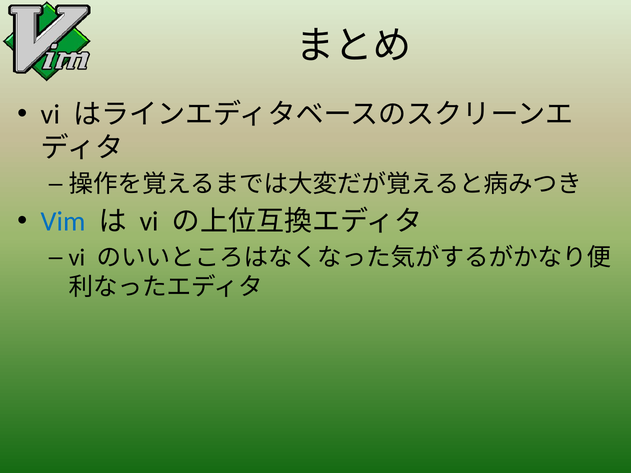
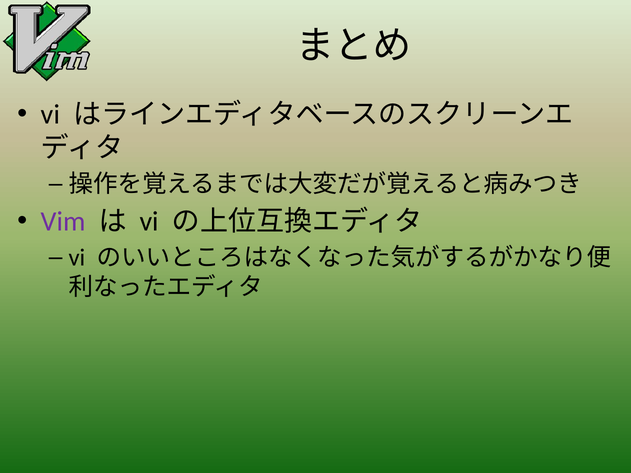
Vim colour: blue -> purple
